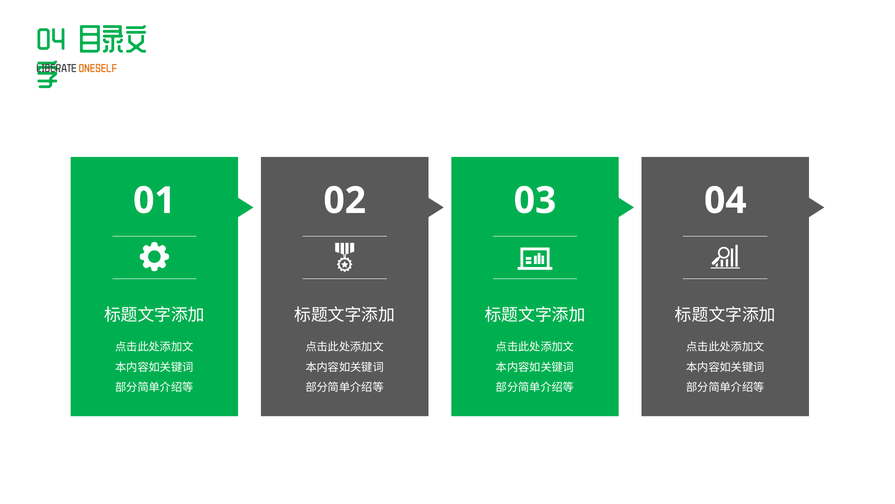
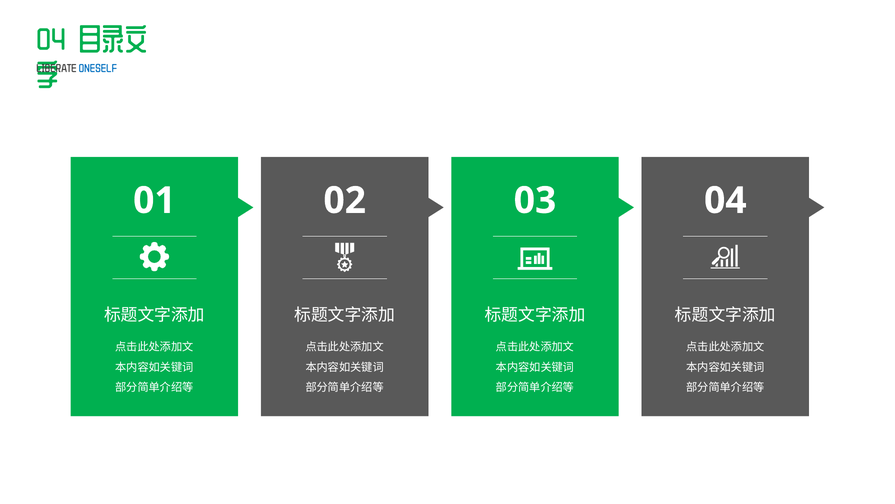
ONESELF colour: orange -> blue
